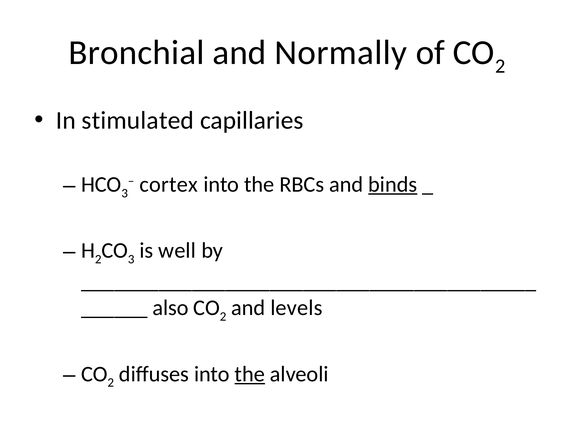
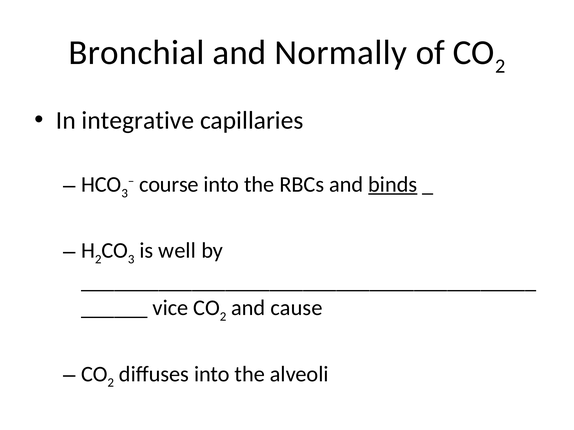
stimulated: stimulated -> integrative
cortex: cortex -> course
also: also -> vice
levels: levels -> cause
the at (250, 374) underline: present -> none
